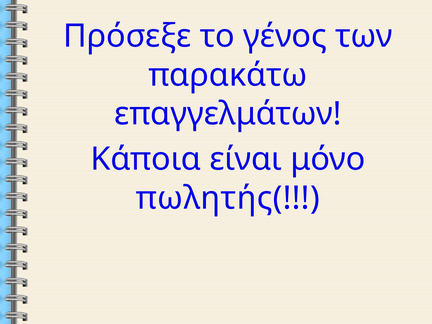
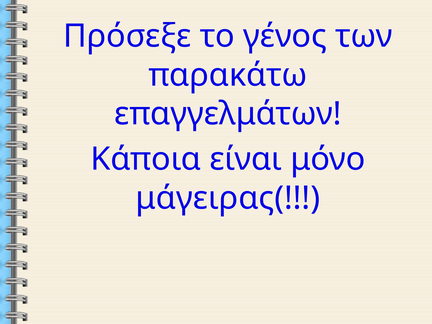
πωλητής(: πωλητής( -> μάγειρας(
